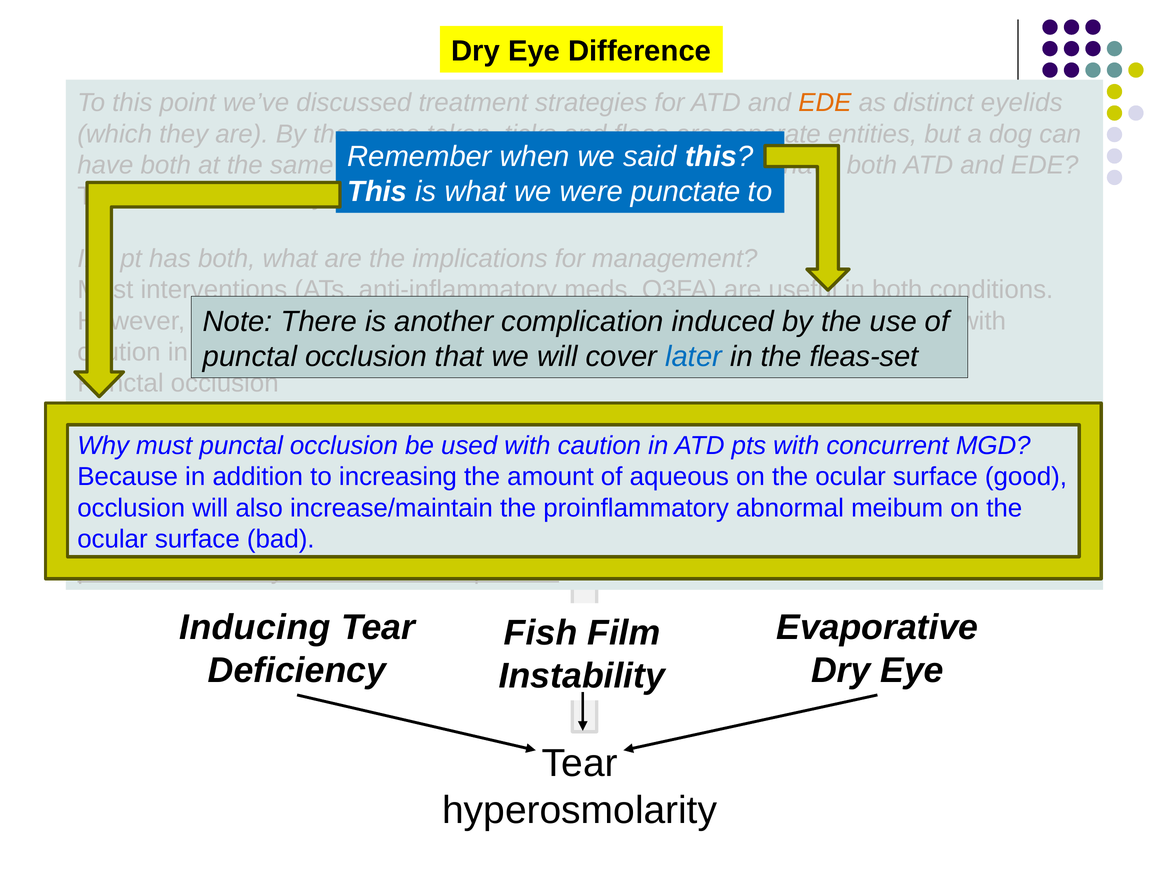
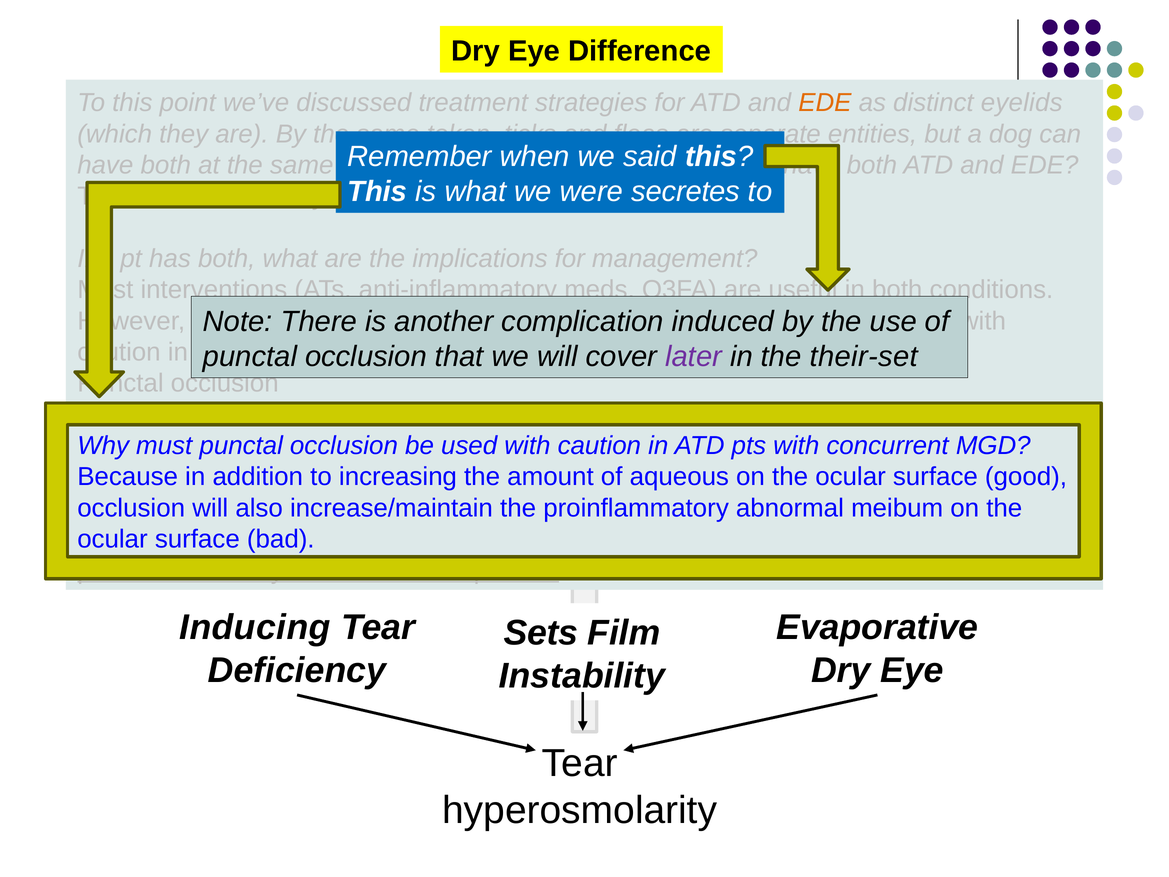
punctate: punctate -> secretes
later colour: blue -> purple
fleas-set: fleas-set -> their-set
Fish: Fish -> Sets
